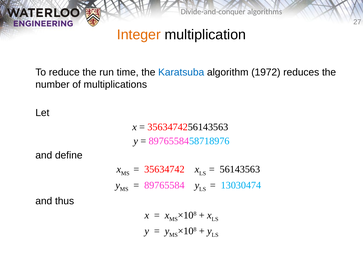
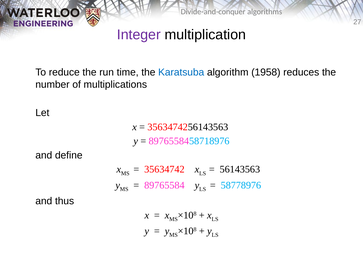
Integer colour: orange -> purple
1972: 1972 -> 1958
13030474: 13030474 -> 58778976
